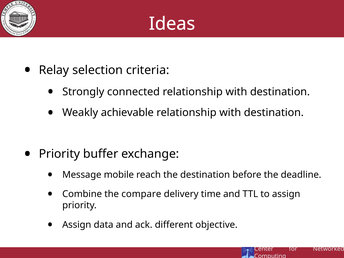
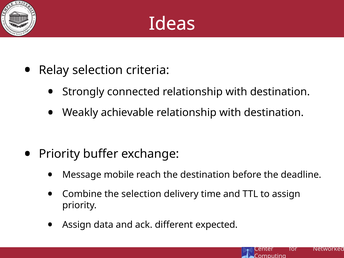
the compare: compare -> selection
objective: objective -> expected
